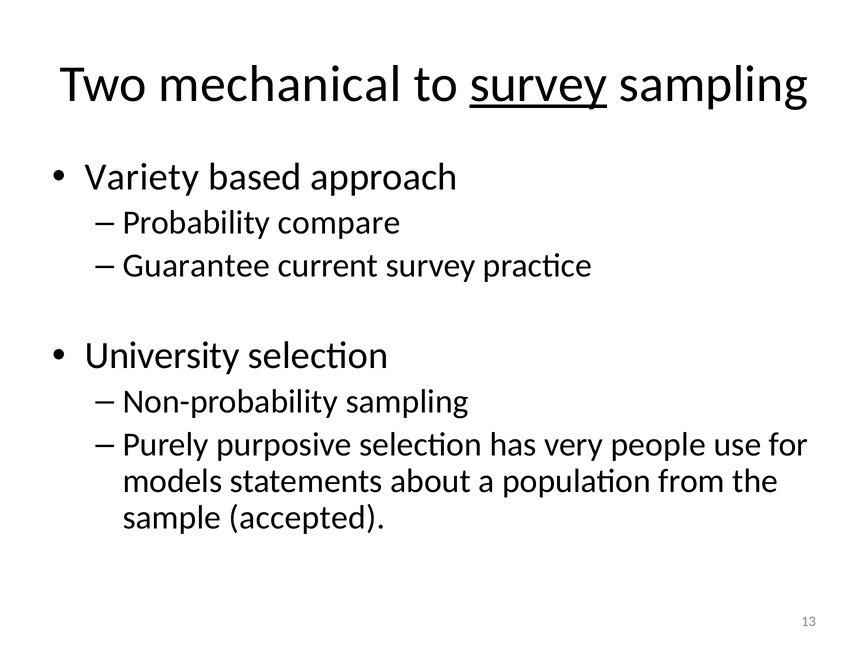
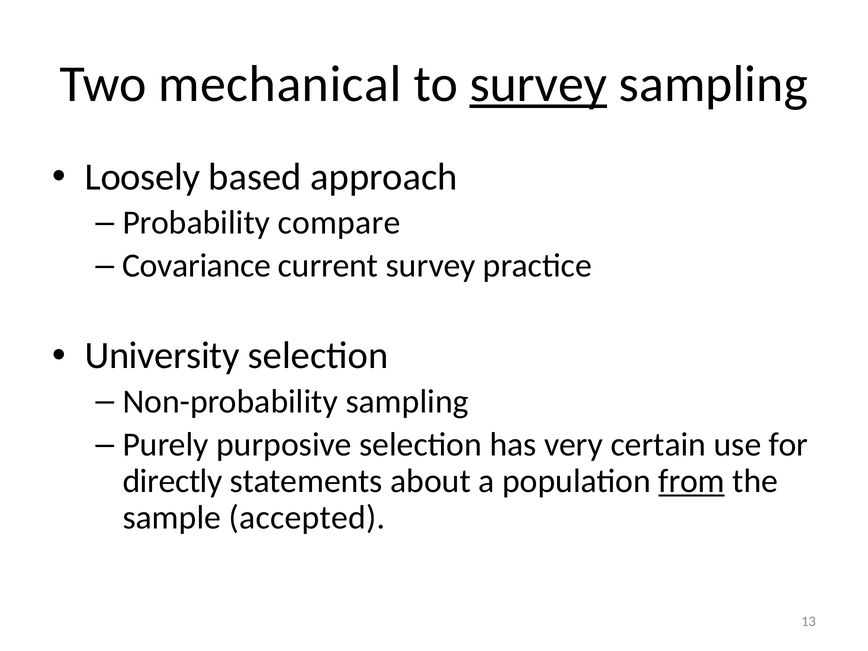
Variety: Variety -> Loosely
Guarantee: Guarantee -> Covariance
people: people -> certain
models: models -> directly
from underline: none -> present
